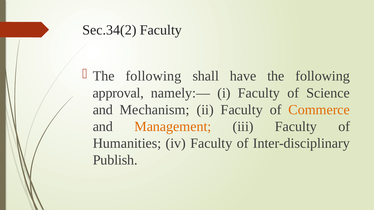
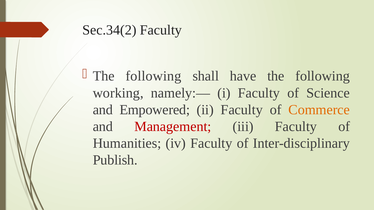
approval: approval -> working
Mechanism: Mechanism -> Empowered
Management colour: orange -> red
